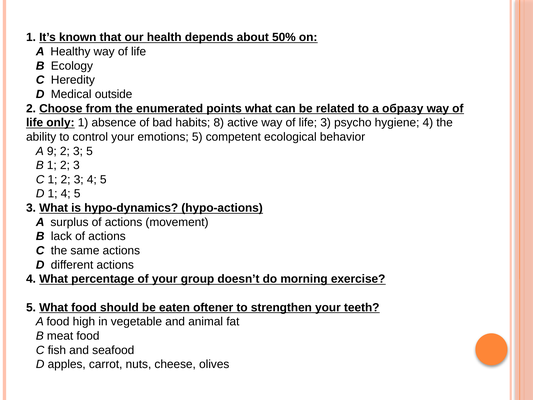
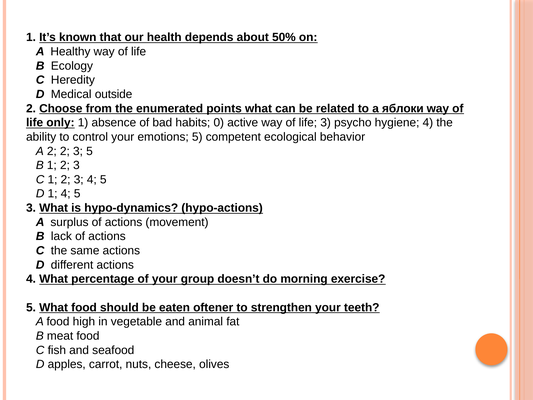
образу: образу -> яблоки
8: 8 -> 0
A 9: 9 -> 2
